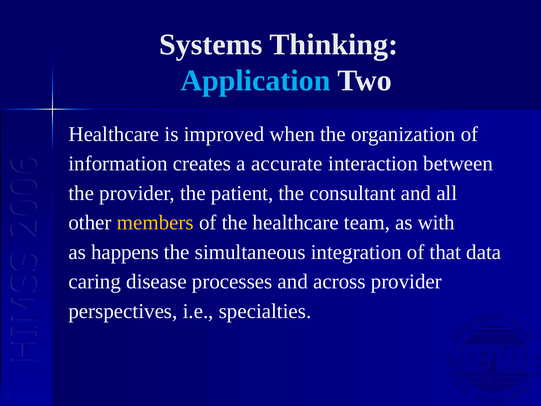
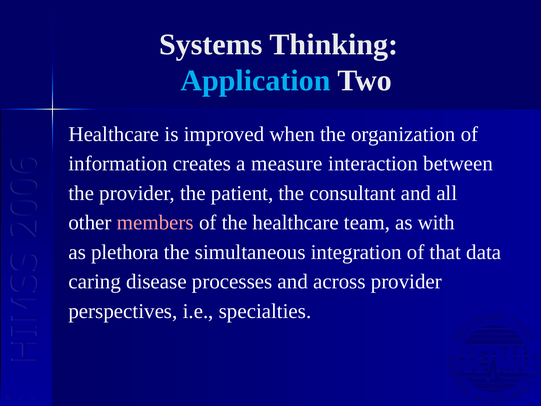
accurate: accurate -> measure
members colour: yellow -> pink
happens: happens -> plethora
